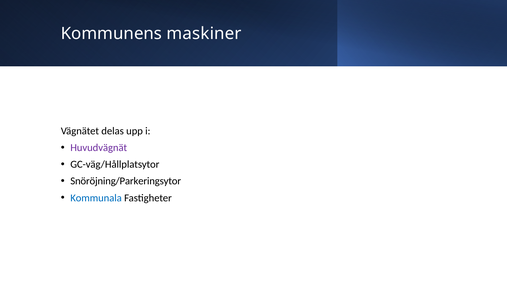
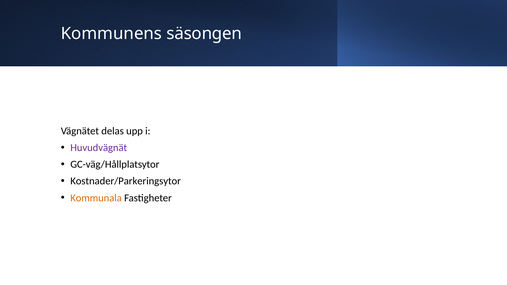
maskiner: maskiner -> säsongen
Snöröjning/Parkeringsytor: Snöröjning/Parkeringsytor -> Kostnader/Parkeringsytor
Kommunala colour: blue -> orange
